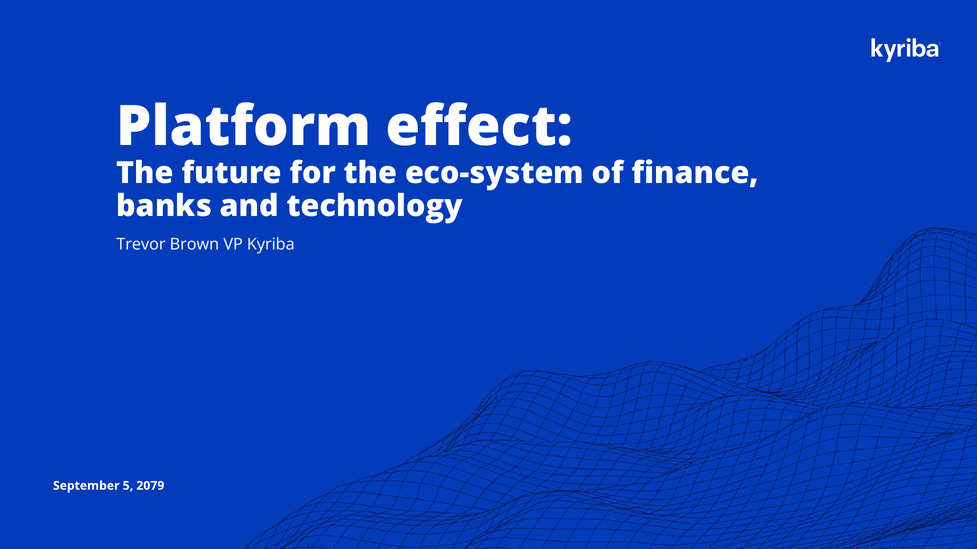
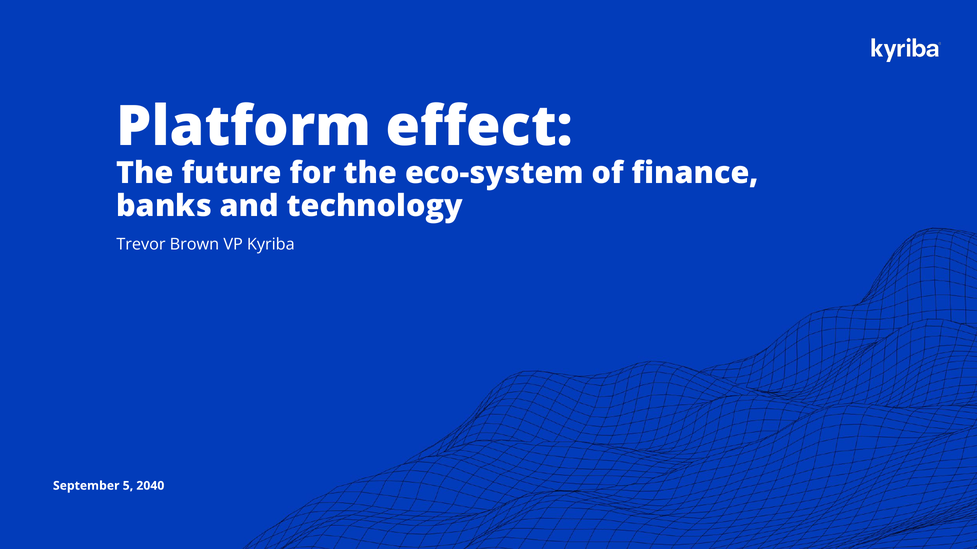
2079: 2079 -> 2040
